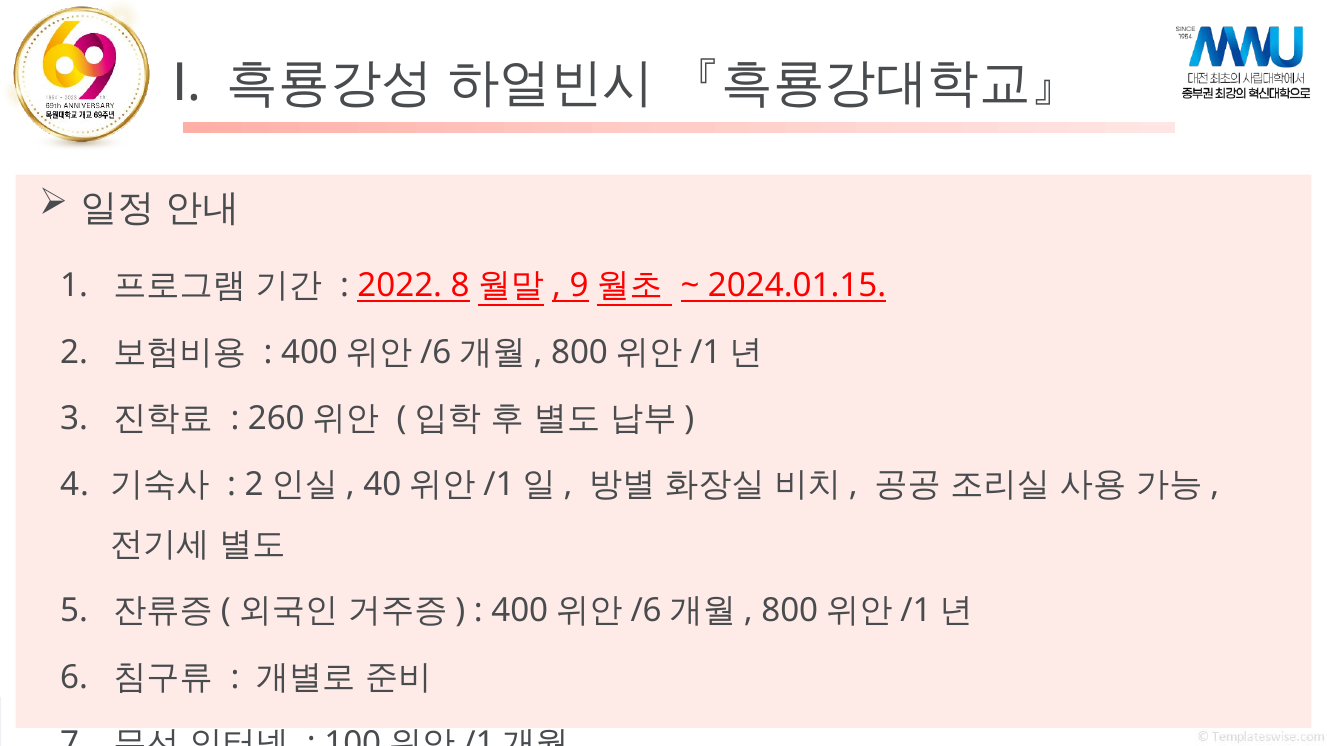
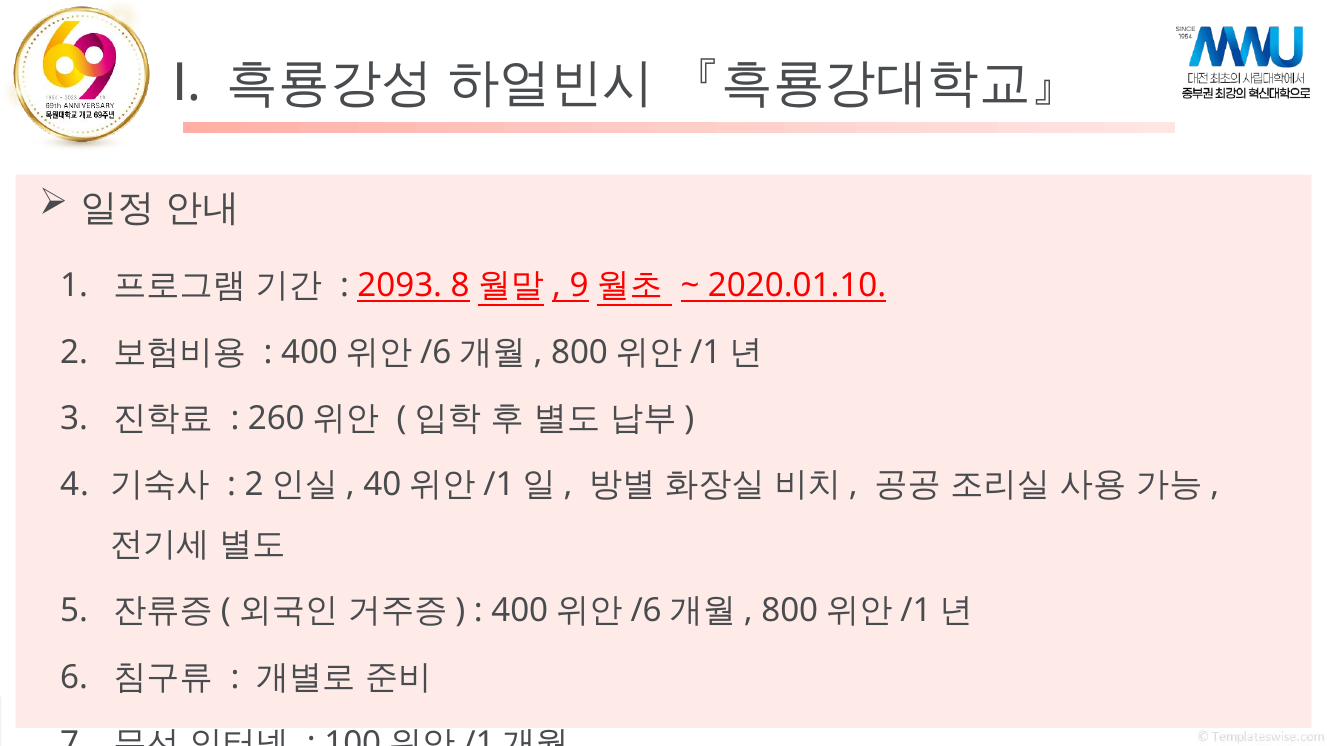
2022: 2022 -> 2093
2024.01.15: 2024.01.15 -> 2020.01.10
